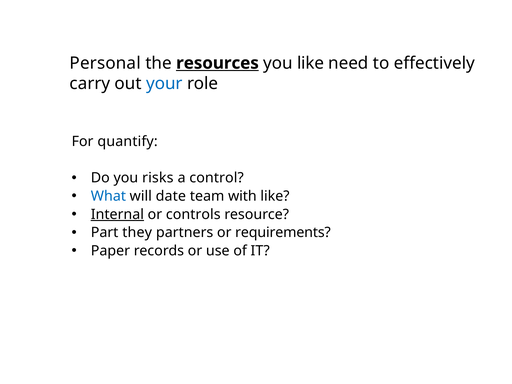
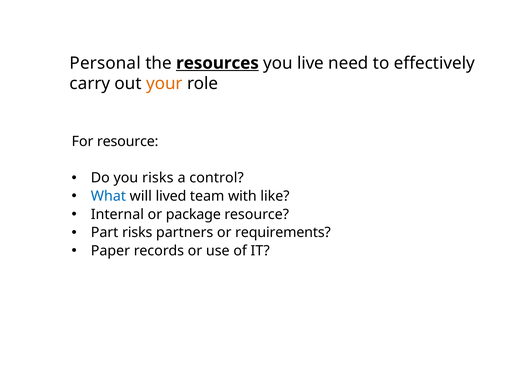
you like: like -> live
your colour: blue -> orange
For quantify: quantify -> resource
date: date -> lived
Internal underline: present -> none
controls: controls -> package
Part they: they -> risks
